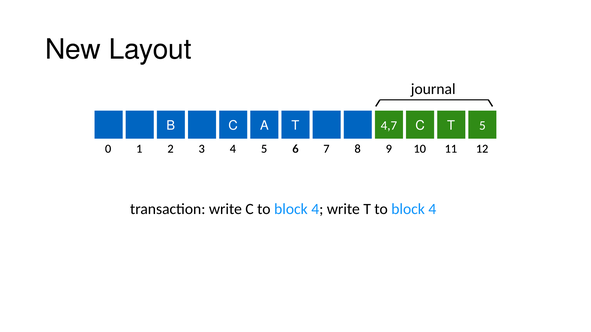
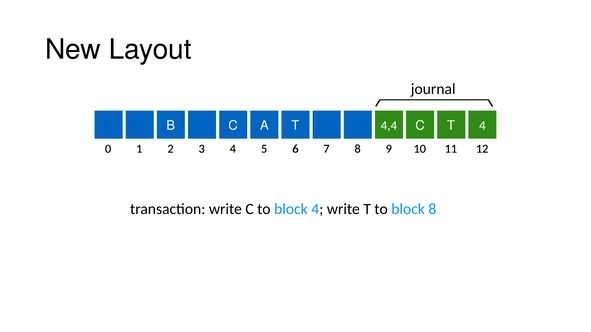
4,7: 4,7 -> 4,4
T 5: 5 -> 4
T to block 4: 4 -> 8
